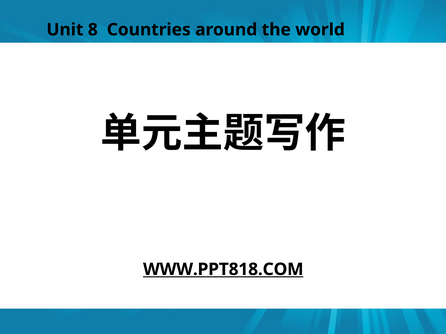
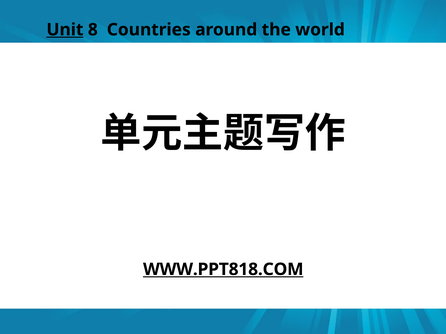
Unit underline: none -> present
